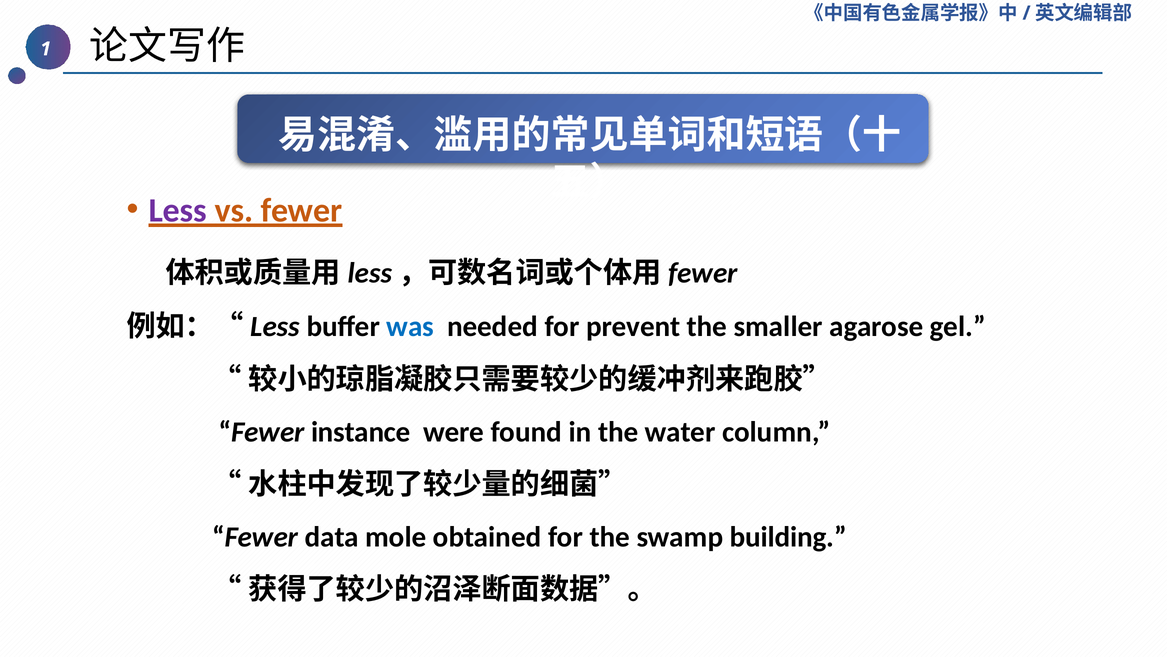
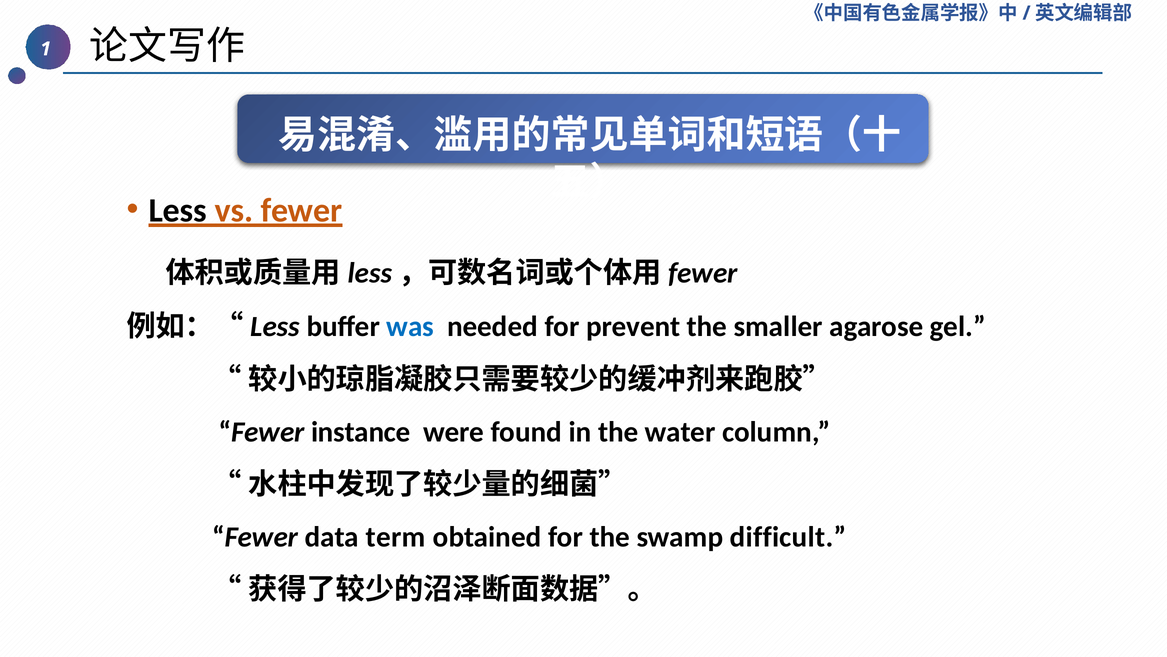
Less colour: purple -> black
mole: mole -> term
building: building -> difficult
